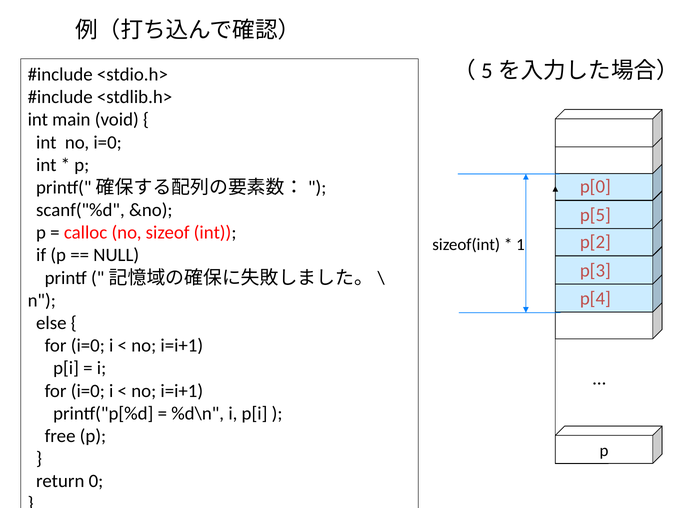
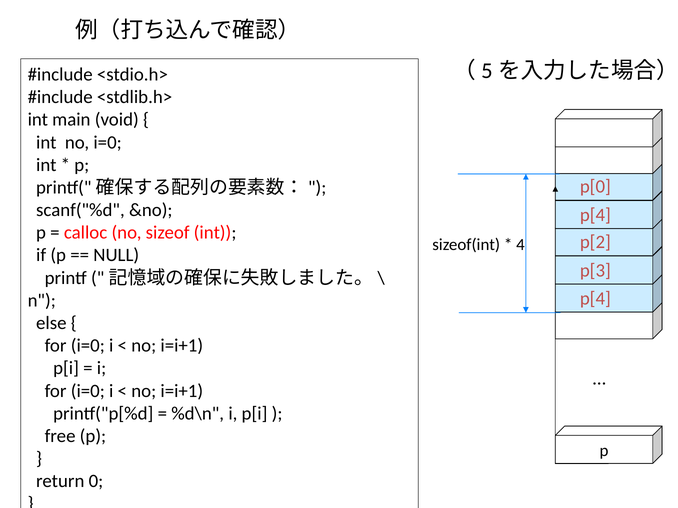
p[5 at (595, 215): p[5 -> p[4
1: 1 -> 4
